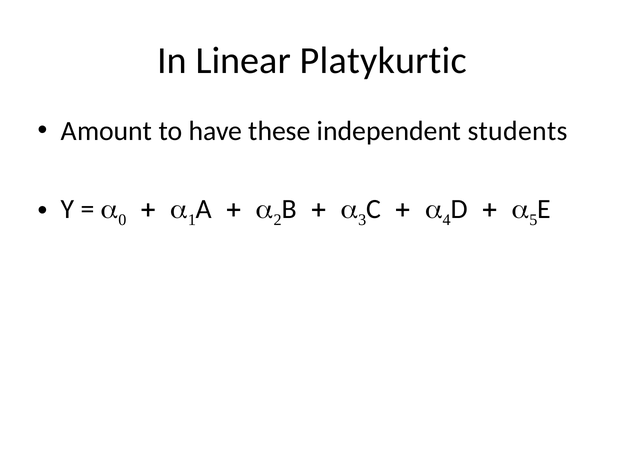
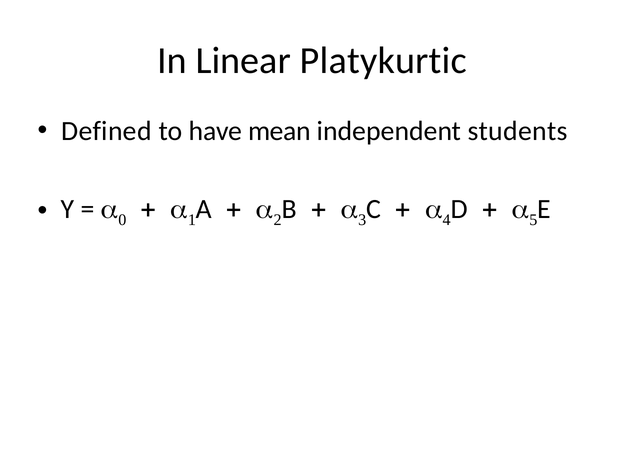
Amount: Amount -> Defined
these: these -> mean
